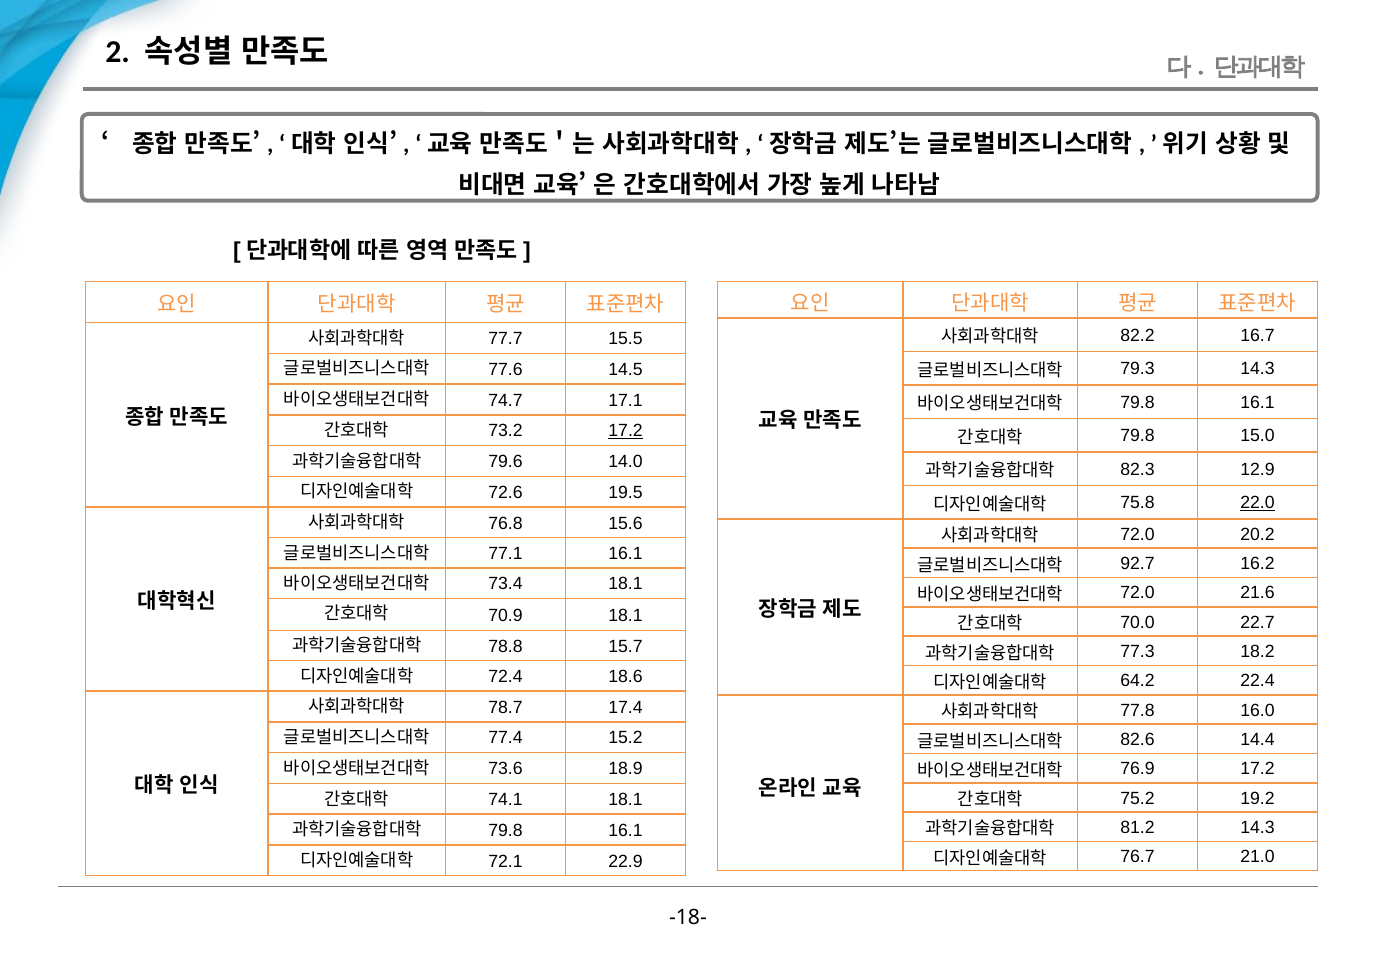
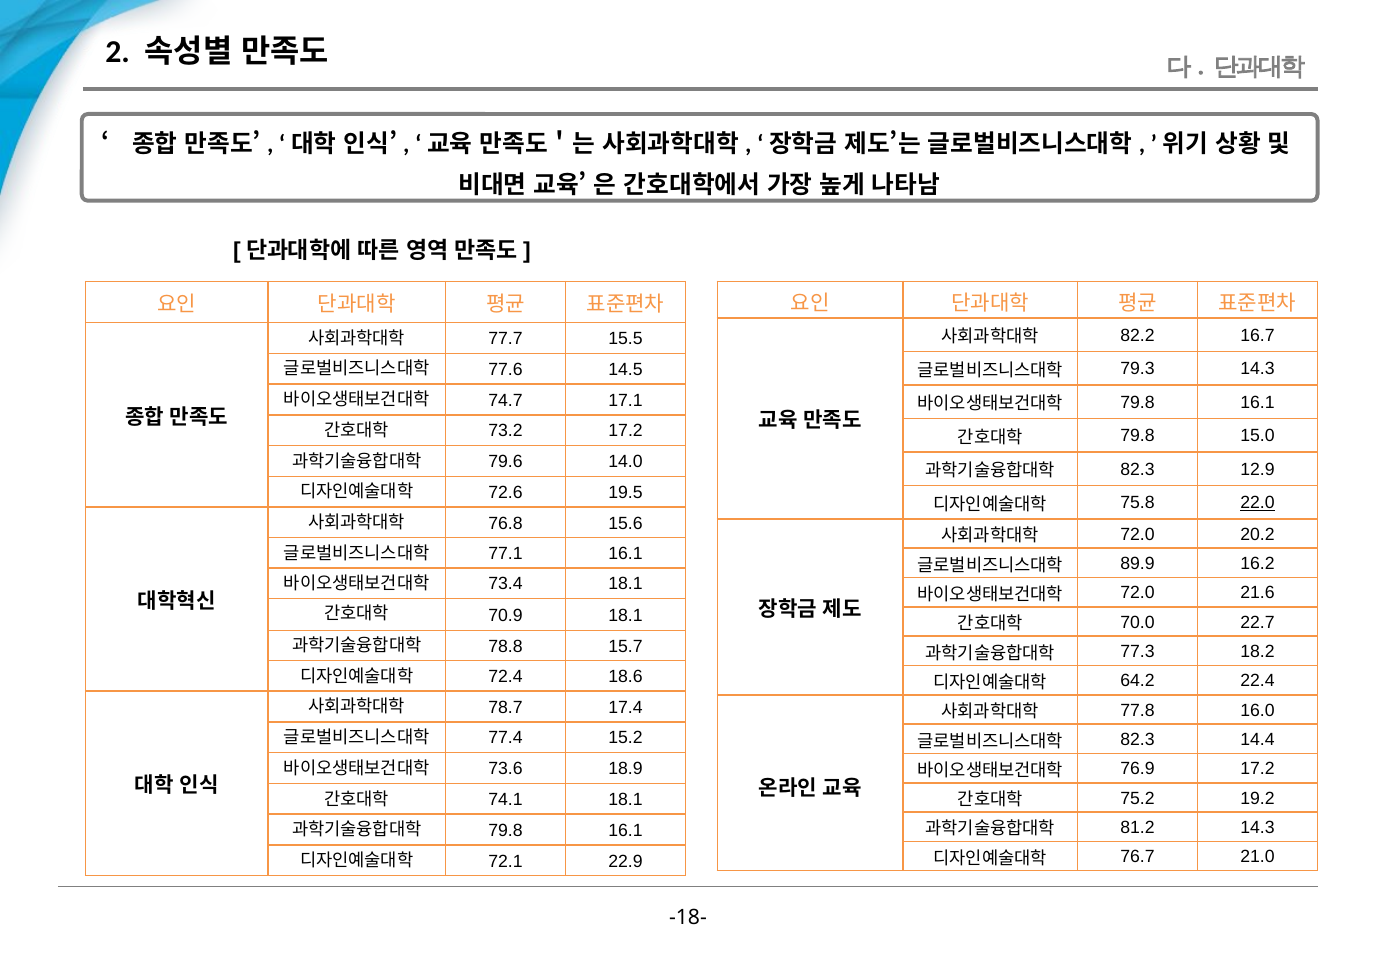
17.2 at (626, 431) underline: present -> none
92.7: 92.7 -> 89.9
82.6 at (1138, 739): 82.6 -> 82.3
